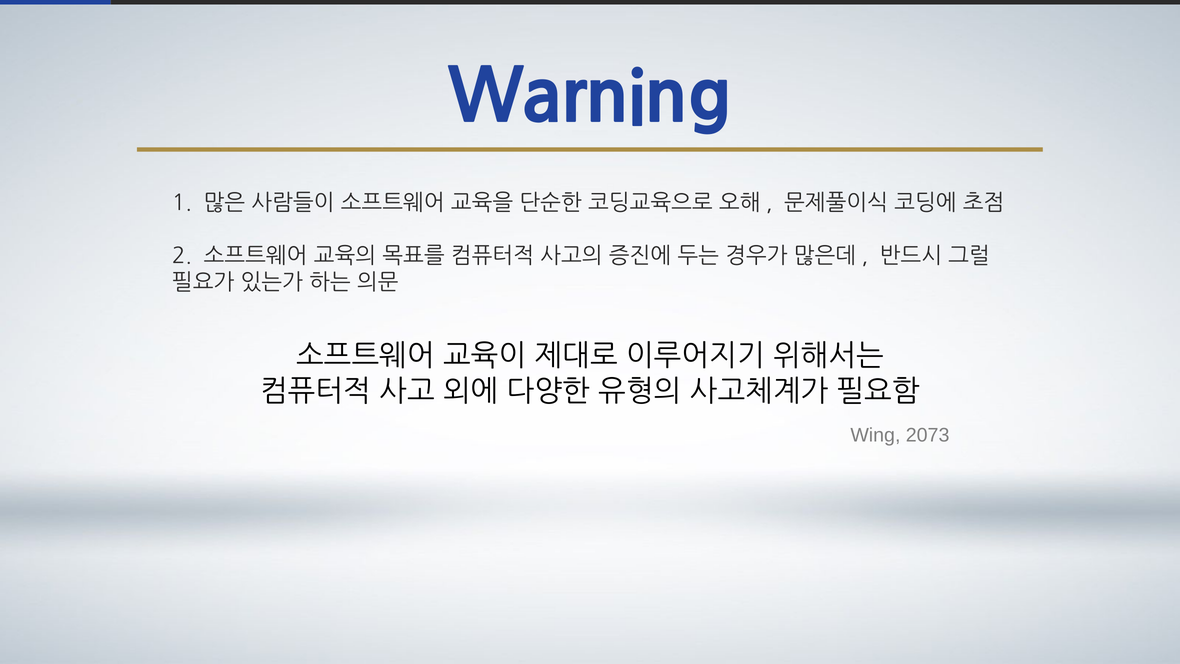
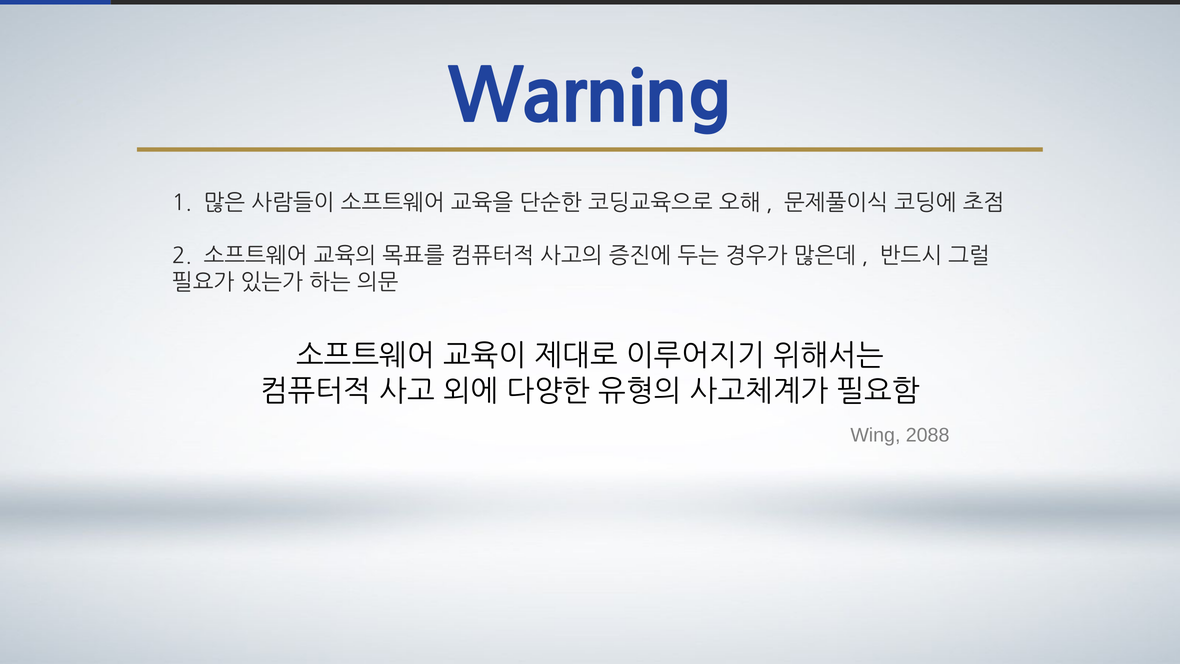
2073: 2073 -> 2088
